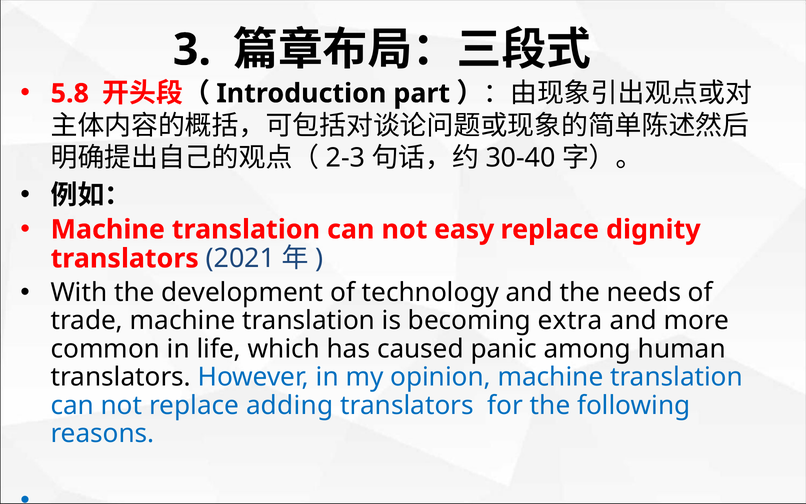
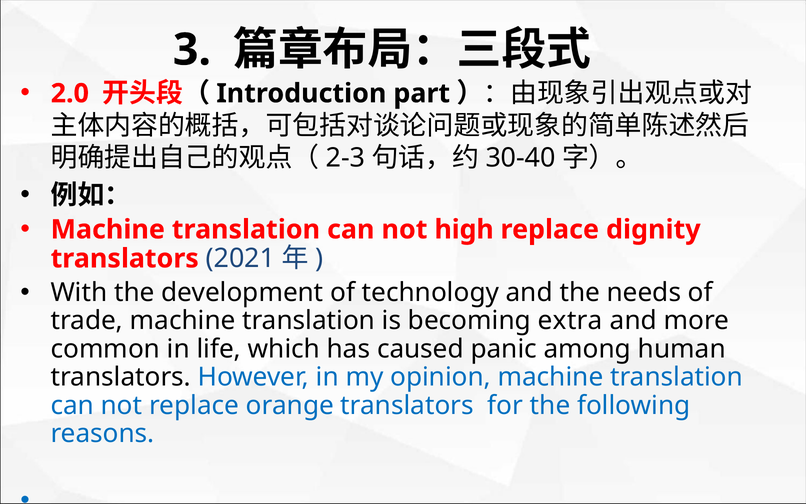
5.8: 5.8 -> 2.0
easy: easy -> high
adding: adding -> orange
